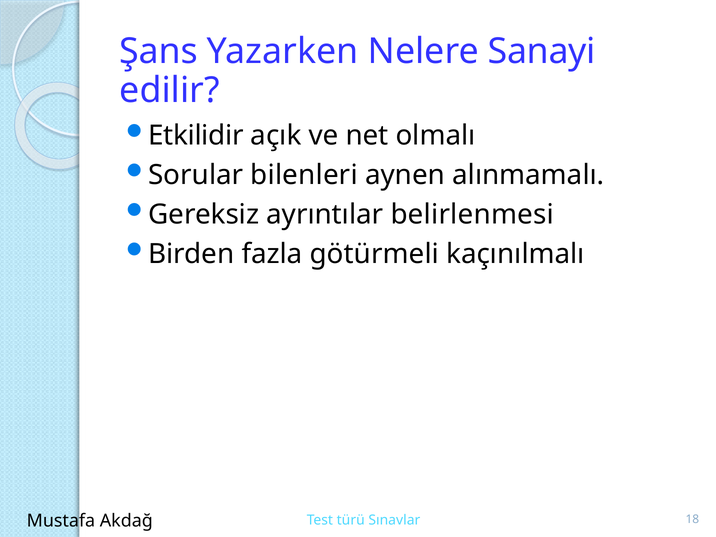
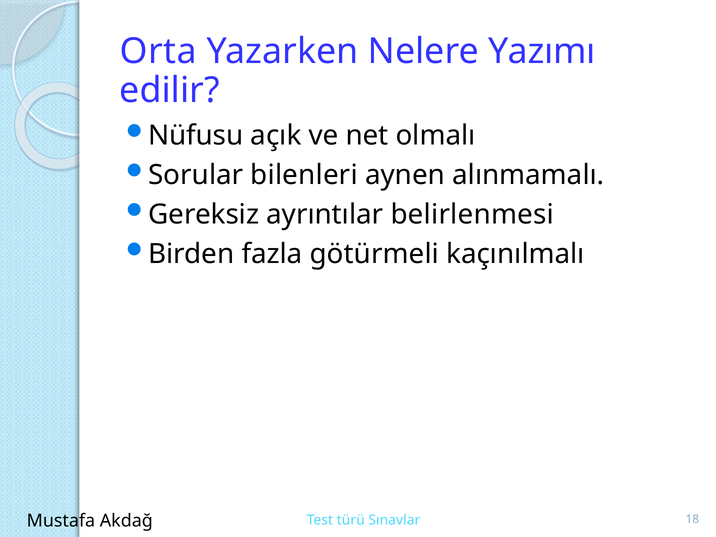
Şans: Şans -> Orta
Sanayi: Sanayi -> Yazımı
Etkilidir: Etkilidir -> Nüfusu
